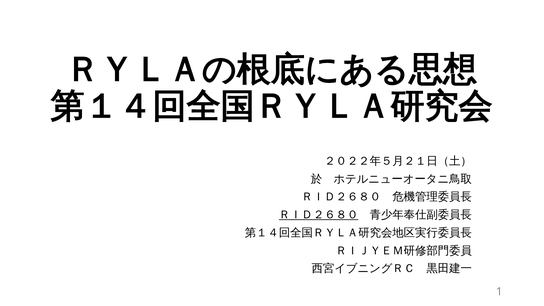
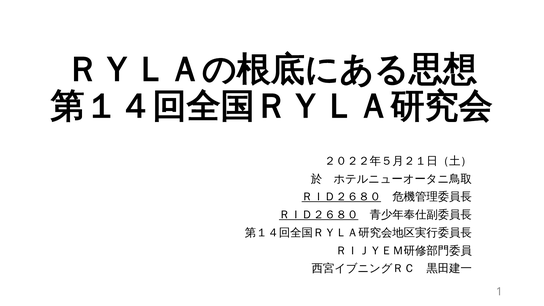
ＲＩＤ２６８０ at (341, 197) underline: none -> present
